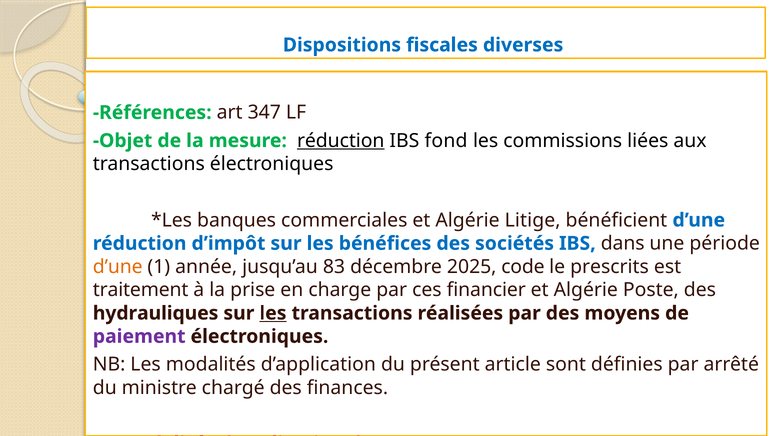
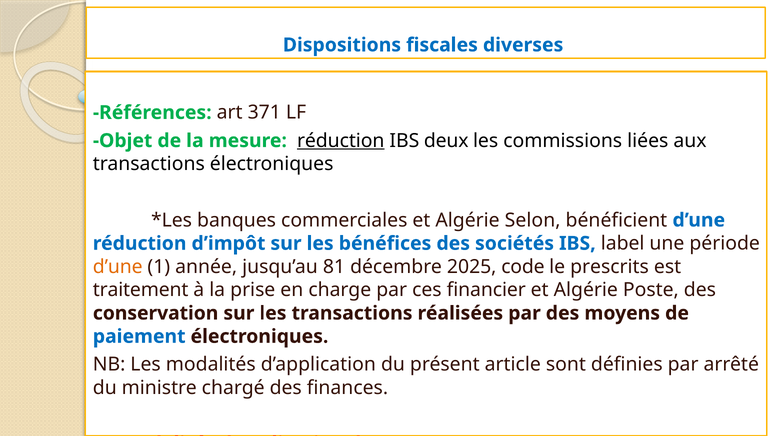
347: 347 -> 371
fond: fond -> deux
Litige: Litige -> Selon
dans: dans -> label
83: 83 -> 81
hydrauliques: hydrauliques -> conservation
les at (273, 314) underline: present -> none
paiement colour: purple -> blue
